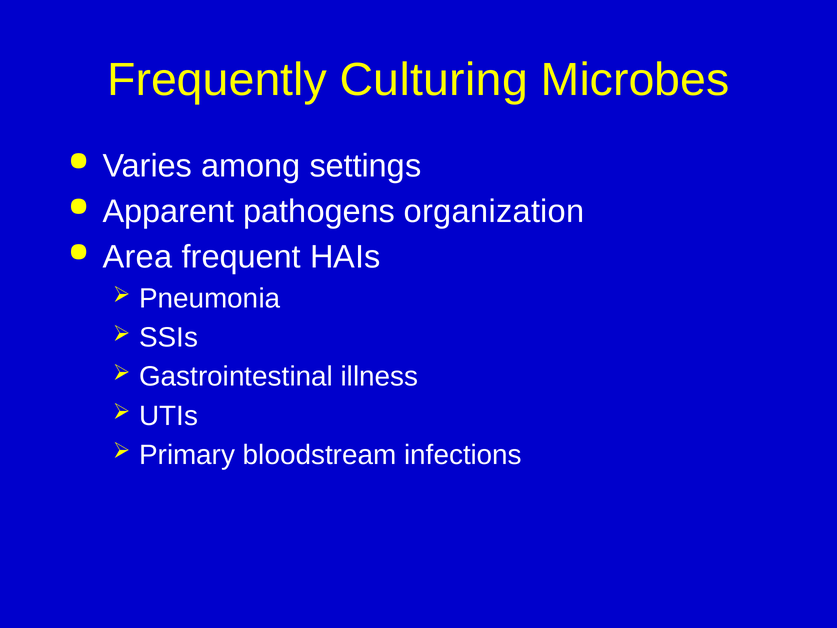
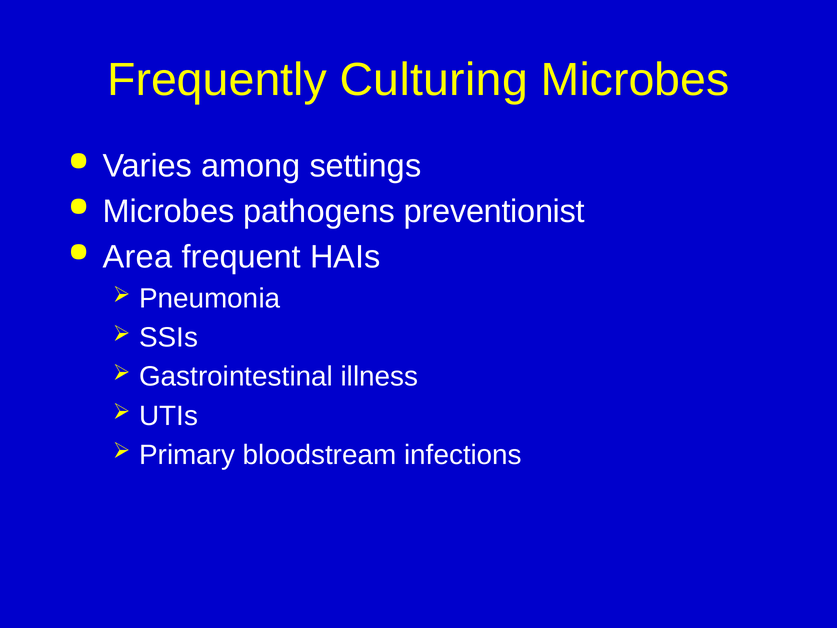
Apparent at (168, 211): Apparent -> Microbes
organization: organization -> preventionist
